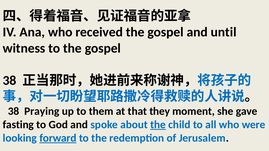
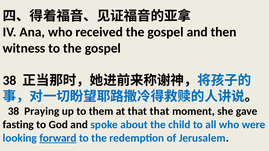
until: until -> then
that they: they -> that
the at (158, 125) underline: present -> none
